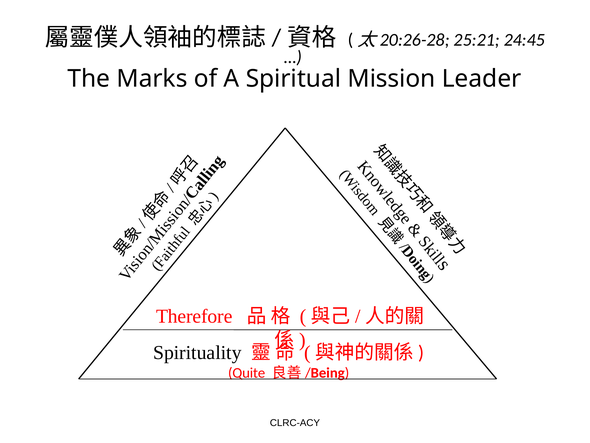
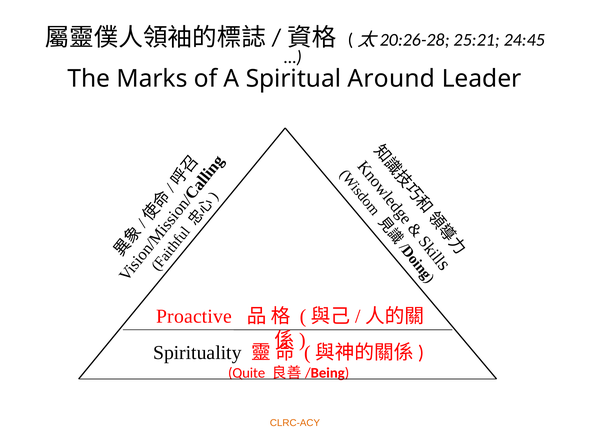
Mission: Mission -> Around
Therefore: Therefore -> Proactive
CLRC-ACY colour: black -> orange
